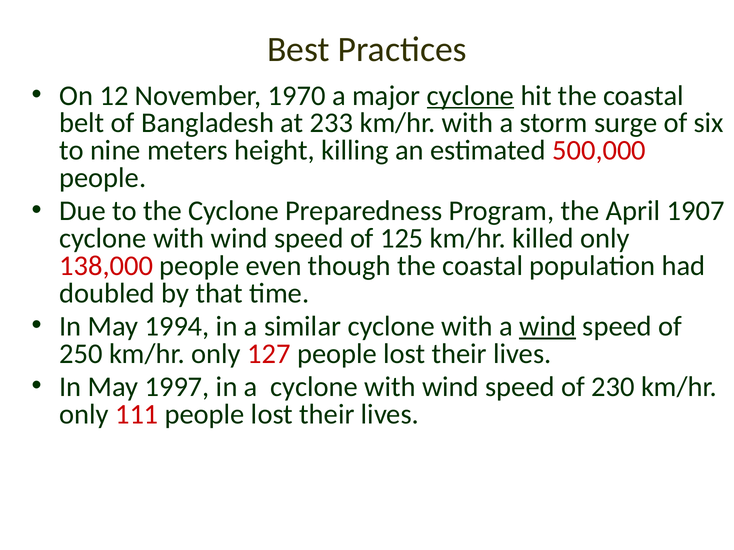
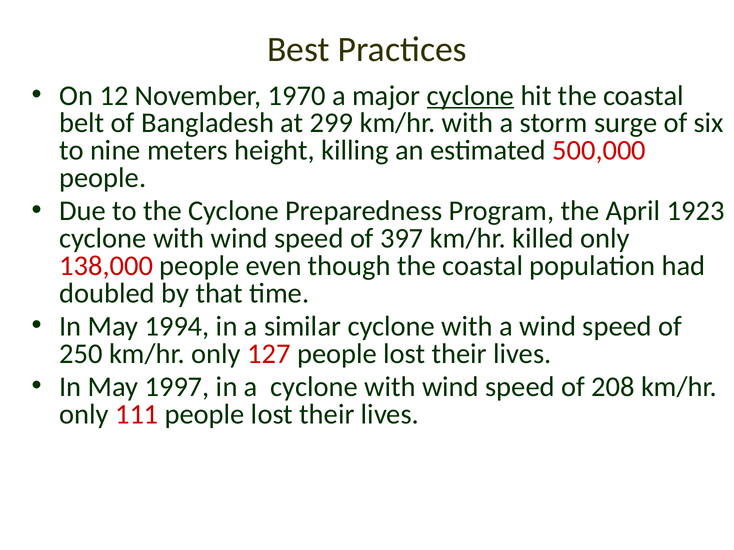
233: 233 -> 299
1907: 1907 -> 1923
125: 125 -> 397
wind at (548, 327) underline: present -> none
230: 230 -> 208
